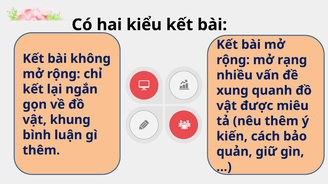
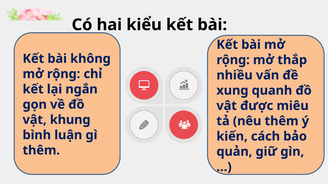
rạng: rạng -> thắp
